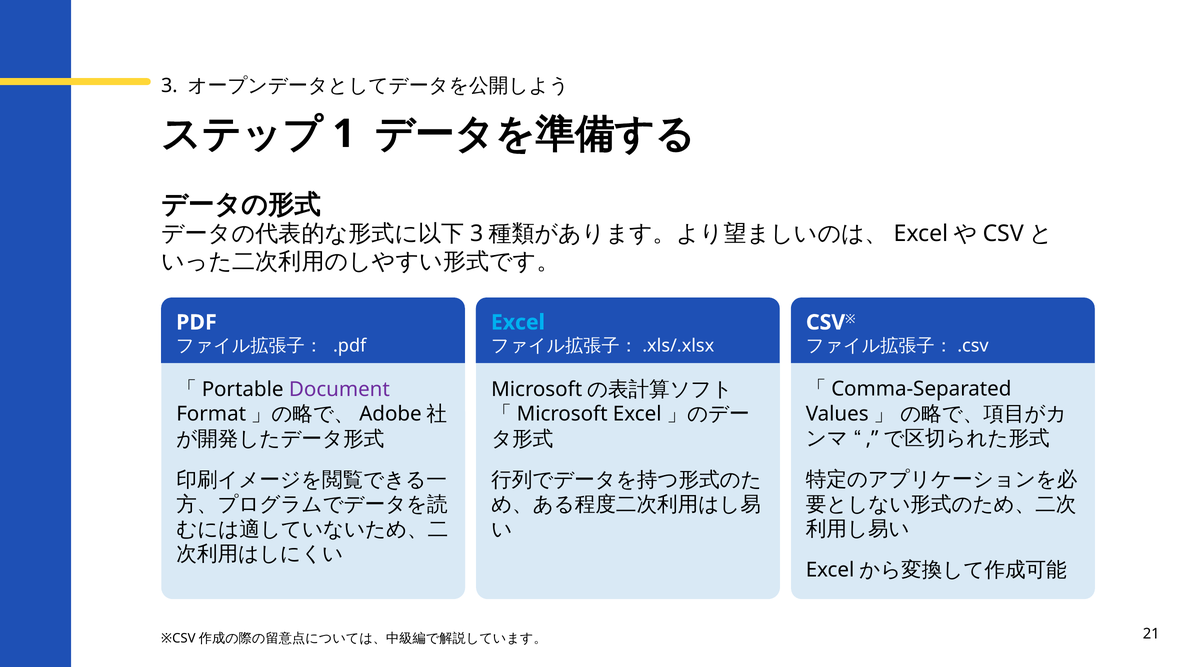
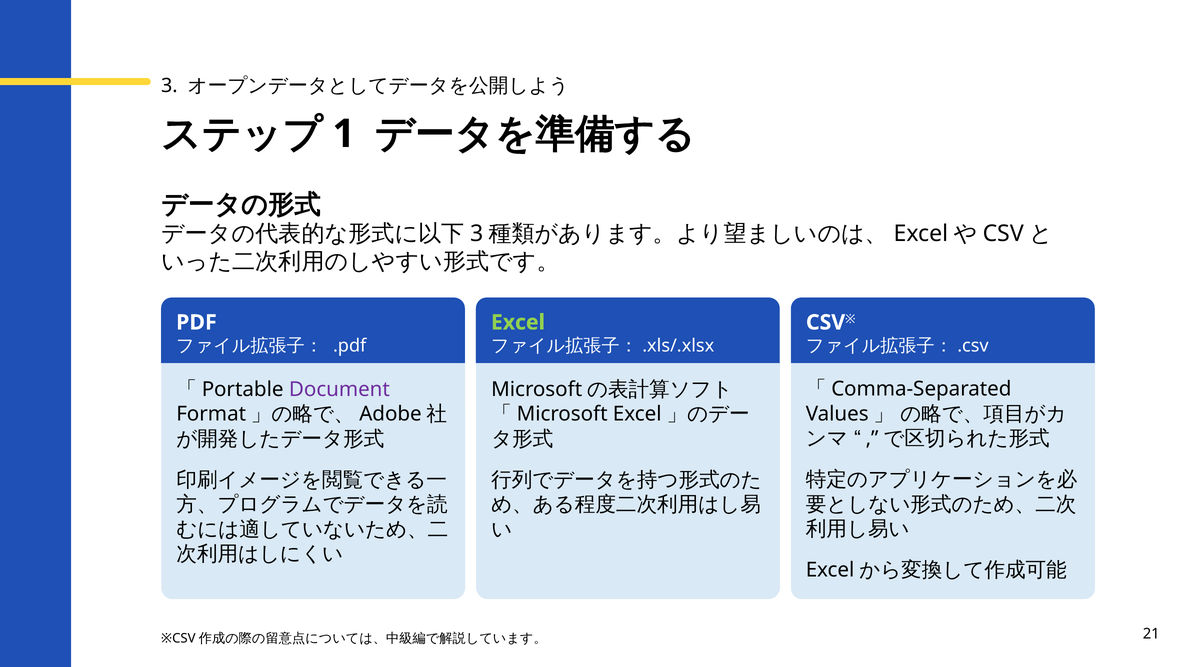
Excel colour: light blue -> light green
